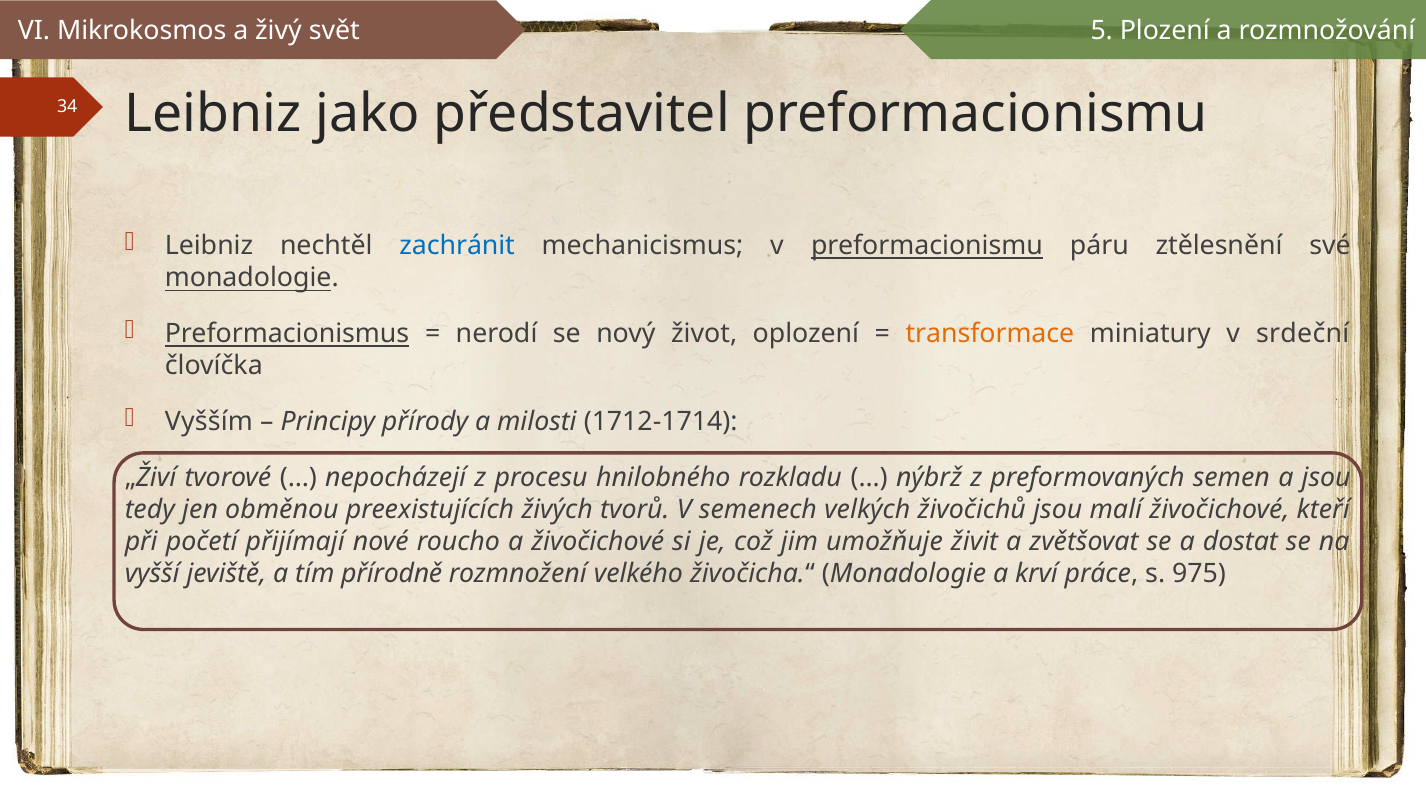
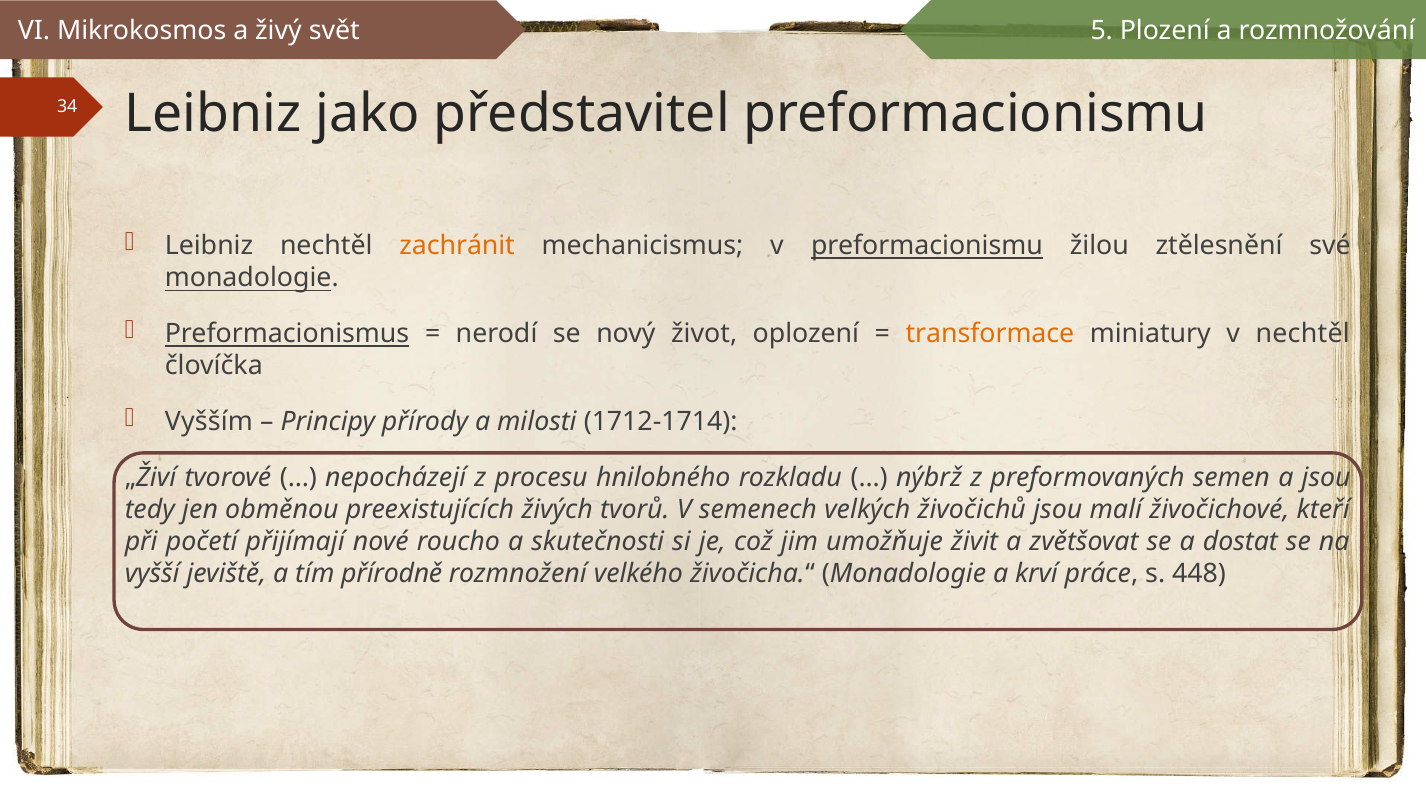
zachránit colour: blue -> orange
páru: páru -> žilou
v srdeční: srdeční -> nechtěl
a živočichové: živočichové -> skutečnosti
975: 975 -> 448
